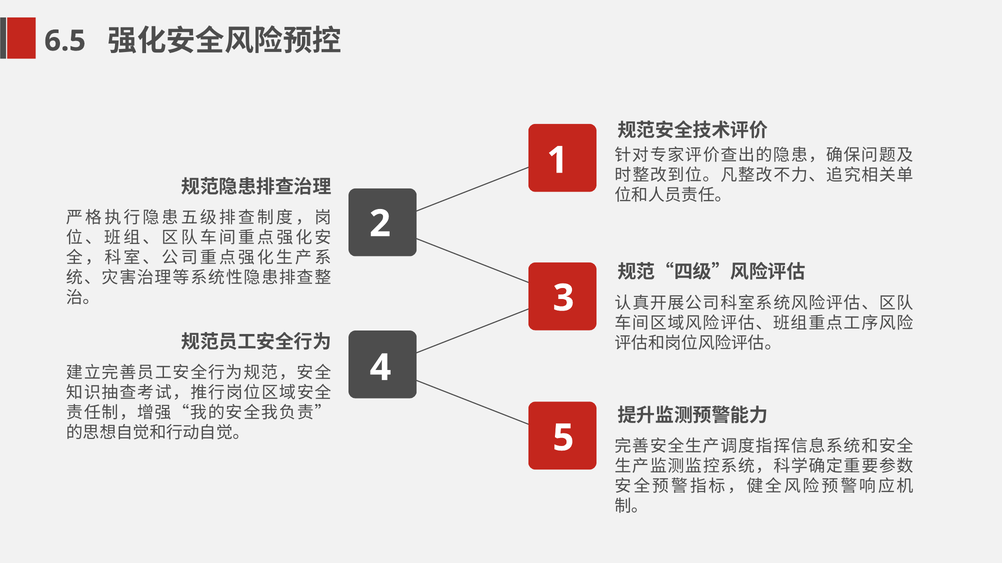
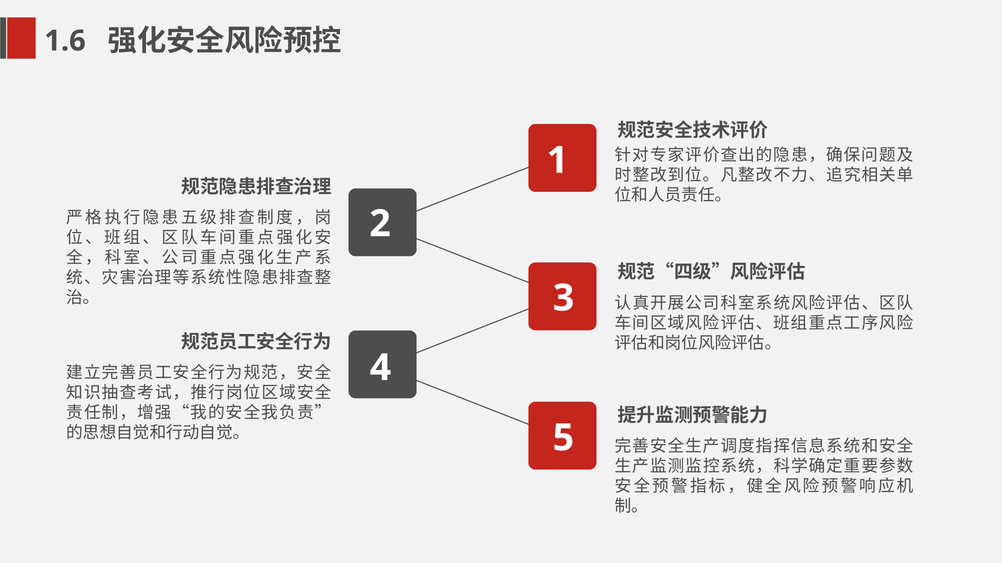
6.5: 6.5 -> 1.6
